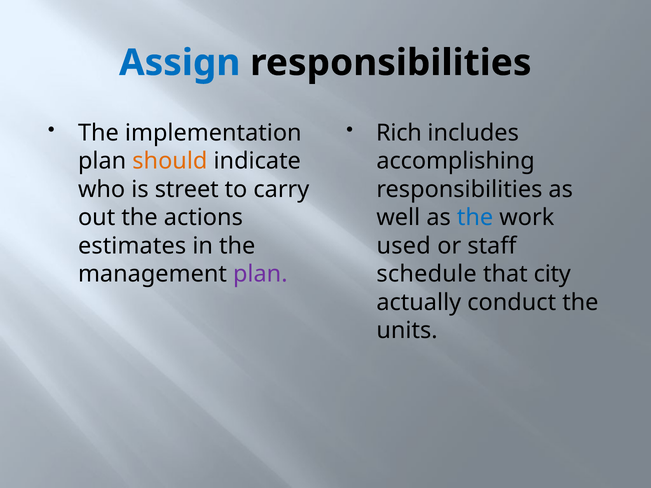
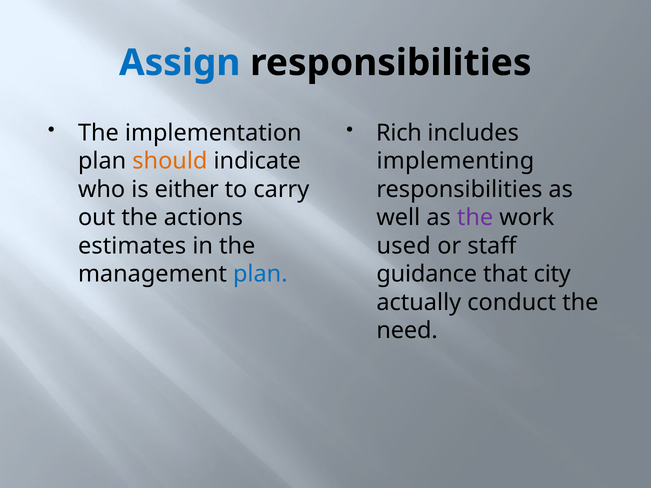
accomplishing: accomplishing -> implementing
street: street -> either
the at (475, 218) colour: blue -> purple
plan at (260, 274) colour: purple -> blue
schedule: schedule -> guidance
units: units -> need
